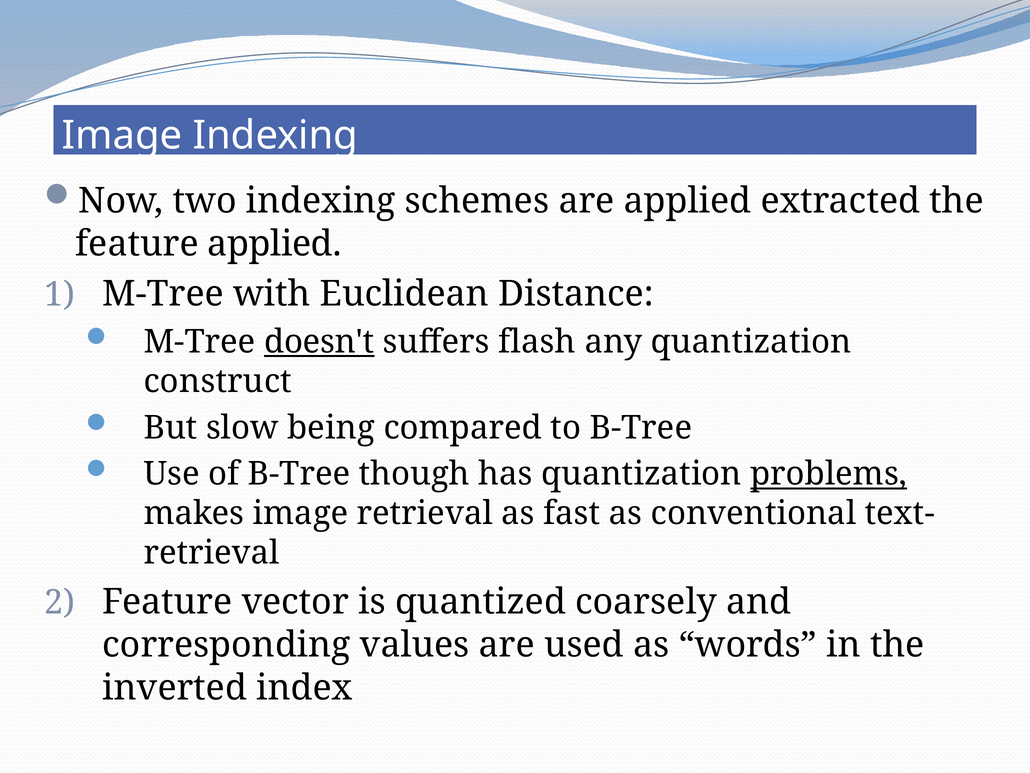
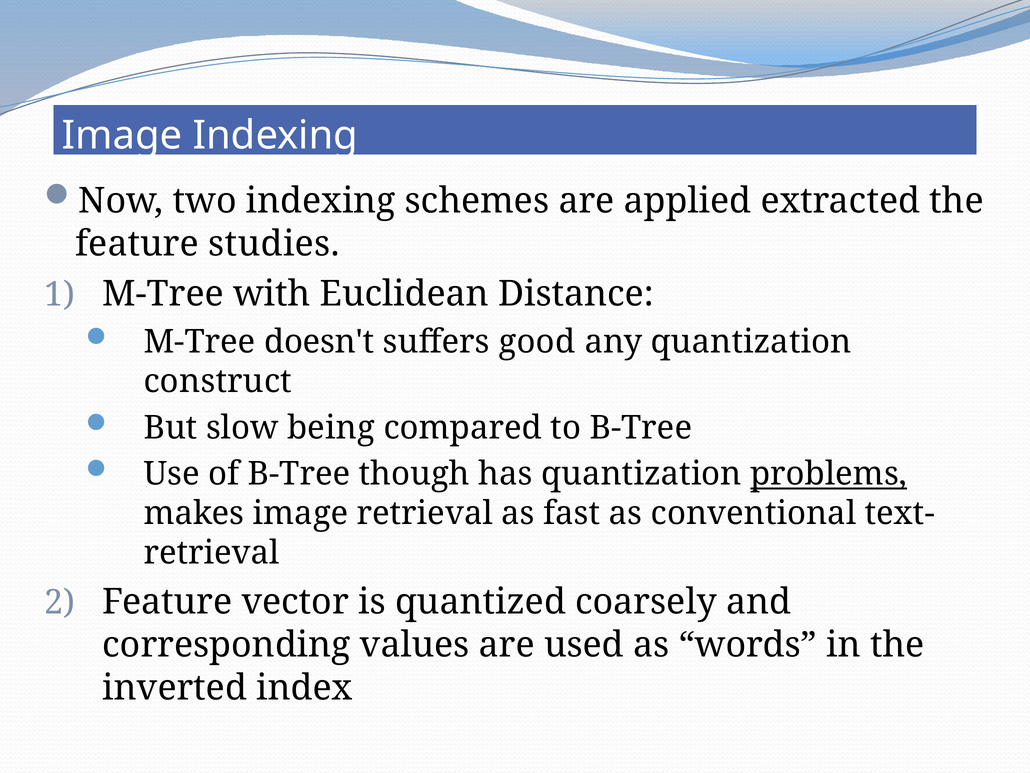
feature applied: applied -> studies
doesn't underline: present -> none
flash: flash -> good
